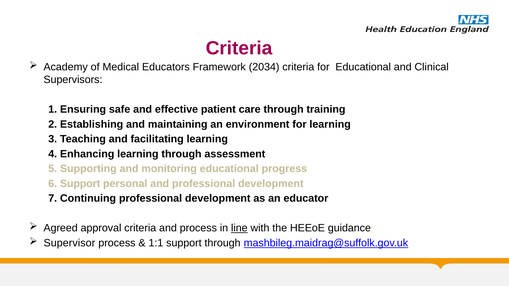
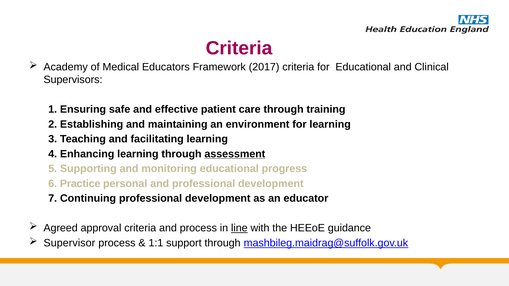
2034: 2034 -> 2017
assessment underline: none -> present
6 Support: Support -> Practice
